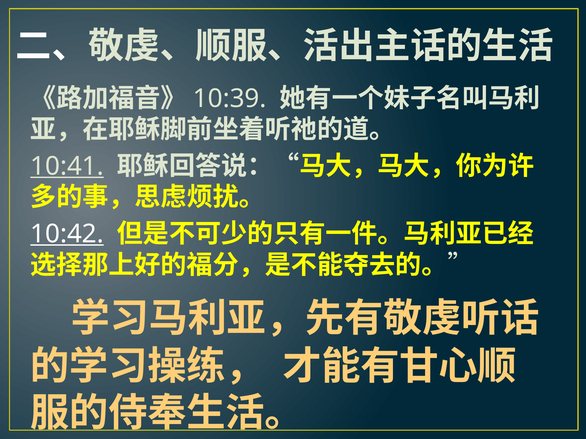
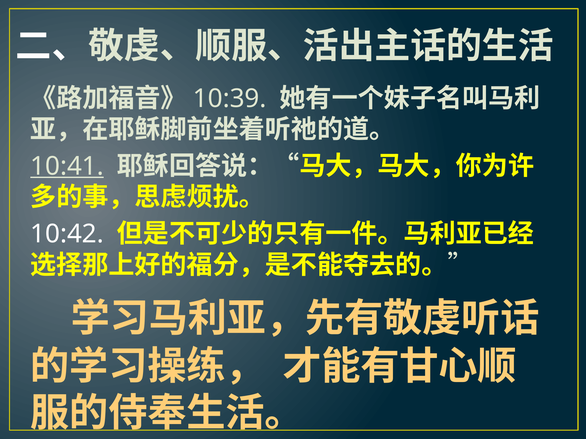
10:42 underline: present -> none
